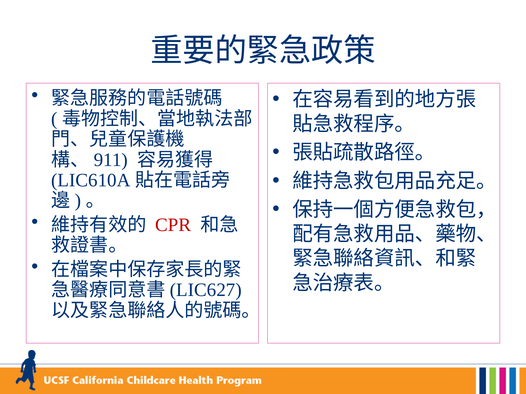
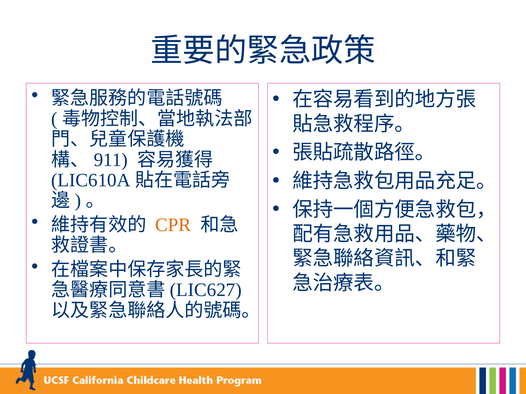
CPR colour: red -> orange
